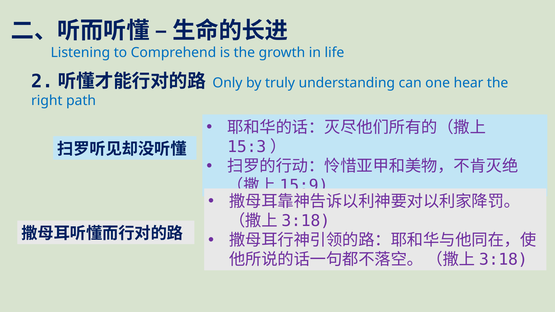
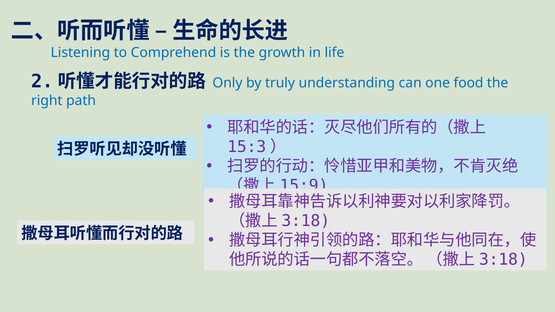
hear: hear -> food
